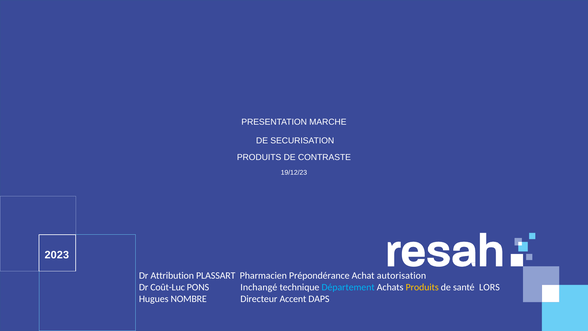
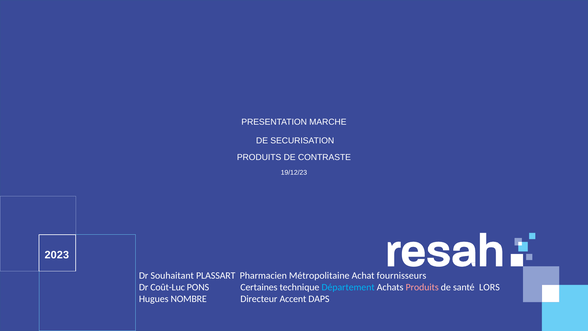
Attribution: Attribution -> Souhaitant
Prépondérance: Prépondérance -> Métropolitaine
autorisation: autorisation -> fournisseurs
Inchangé: Inchangé -> Certaines
Produits at (422, 287) colour: yellow -> pink
